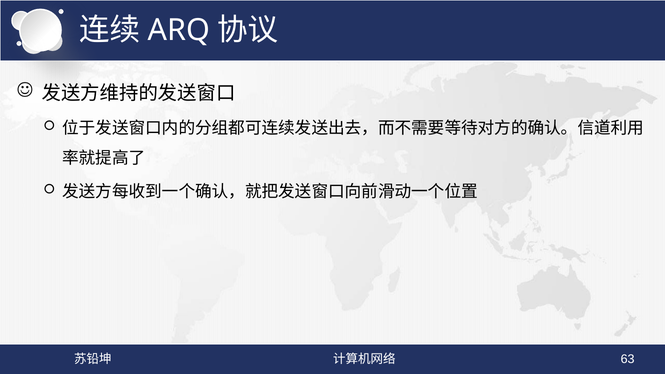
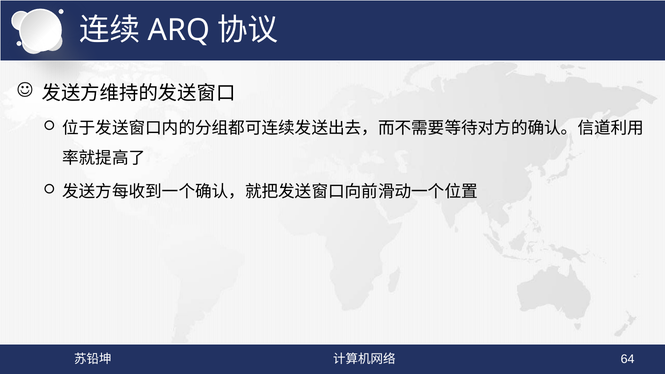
63: 63 -> 64
